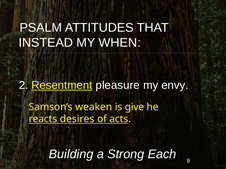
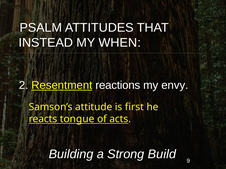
pleasure: pleasure -> reactions
weaken: weaken -> attitude
give: give -> first
desires: desires -> tongue
Each: Each -> Build
